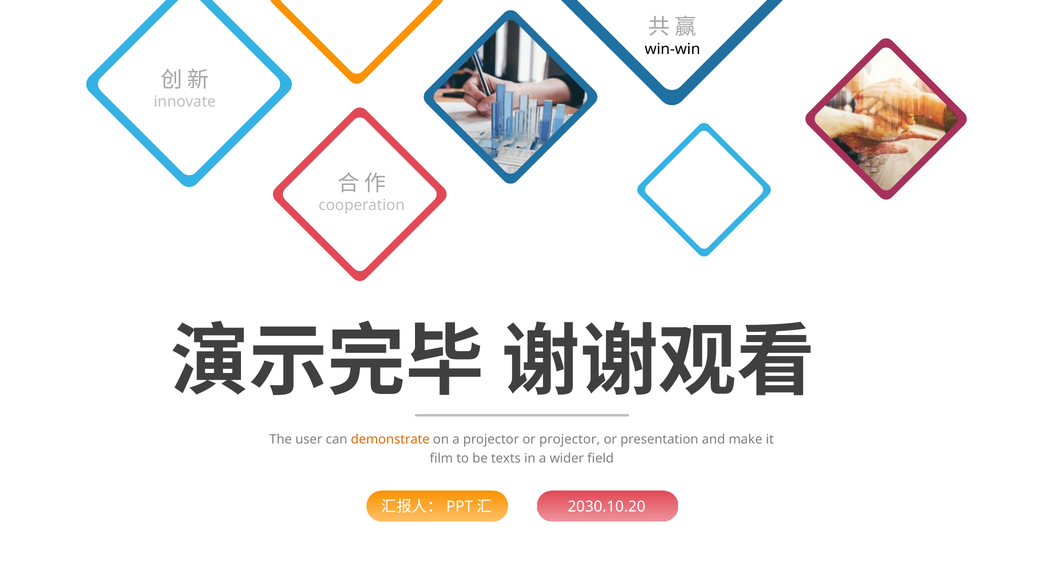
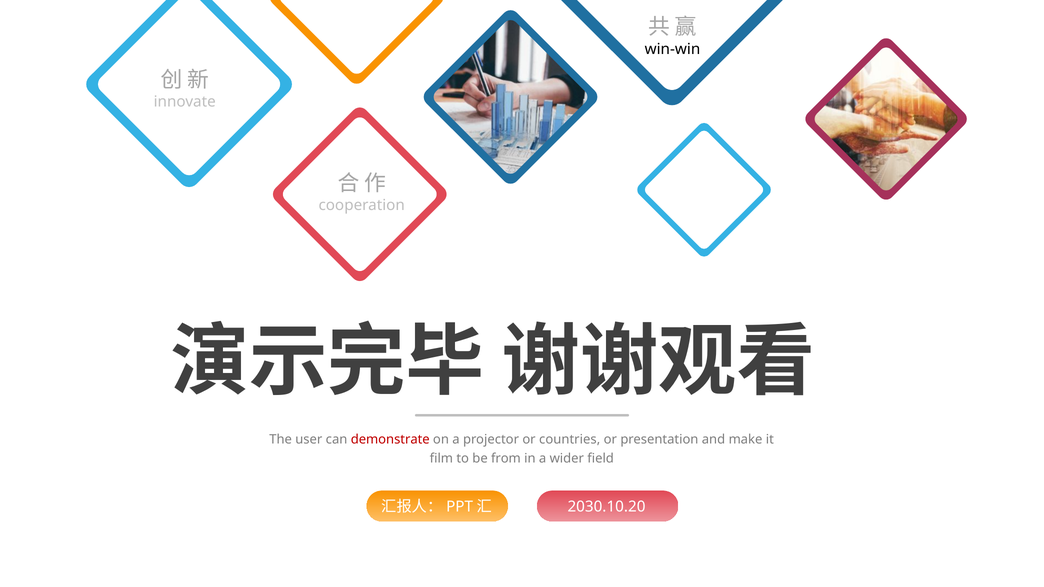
demonstrate colour: orange -> red
or projector: projector -> countries
texts: texts -> from
